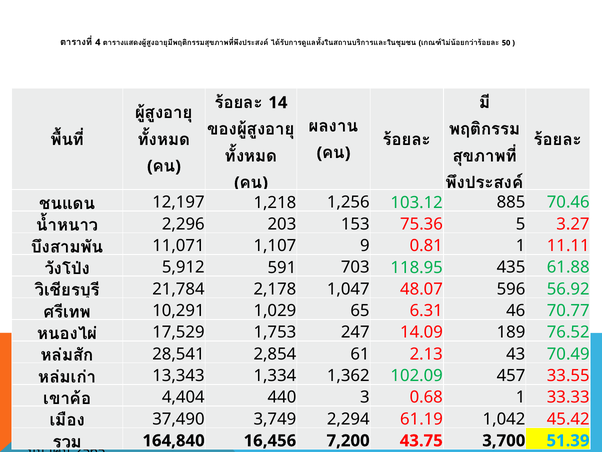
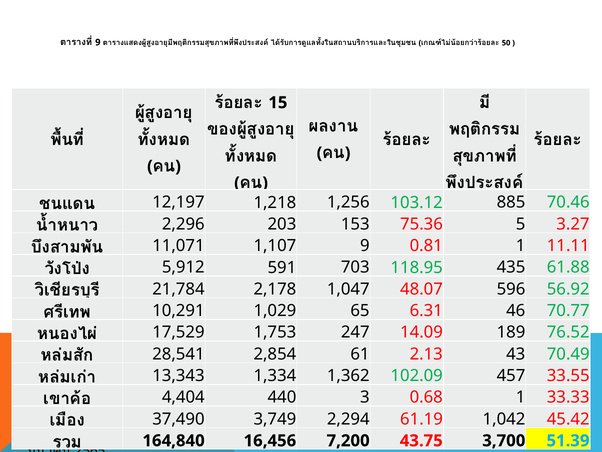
4 at (98, 42): 4 -> 9
14: 14 -> 15
